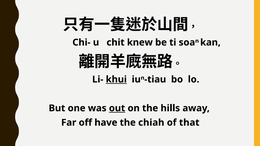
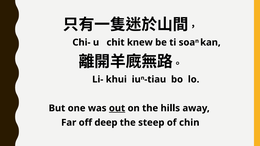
khui underline: present -> none
have: have -> deep
chiah: chiah -> steep
that: that -> chin
